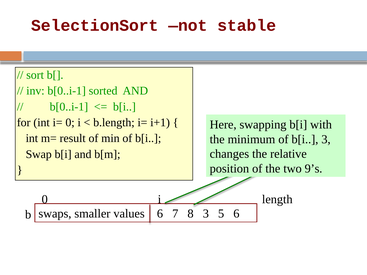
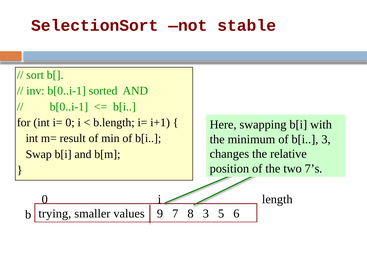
9’s: 9’s -> 7’s
swaps: swaps -> trying
values 6: 6 -> 9
